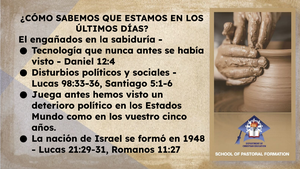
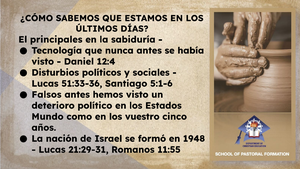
engañados: engañados -> principales
98:33-36: 98:33-36 -> 51:33-36
Juega: Juega -> Falsos
11:27: 11:27 -> 11:55
